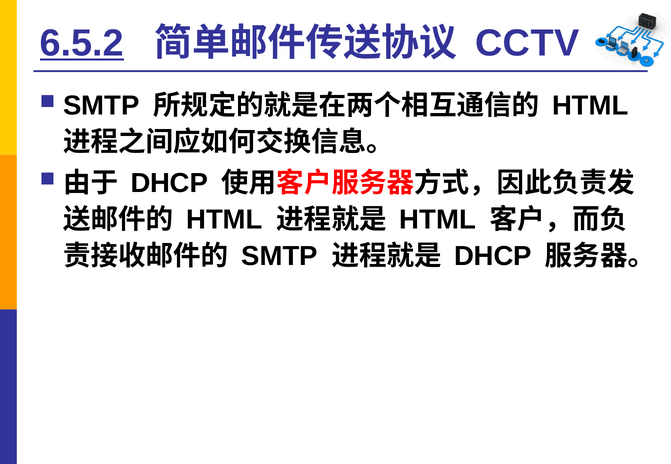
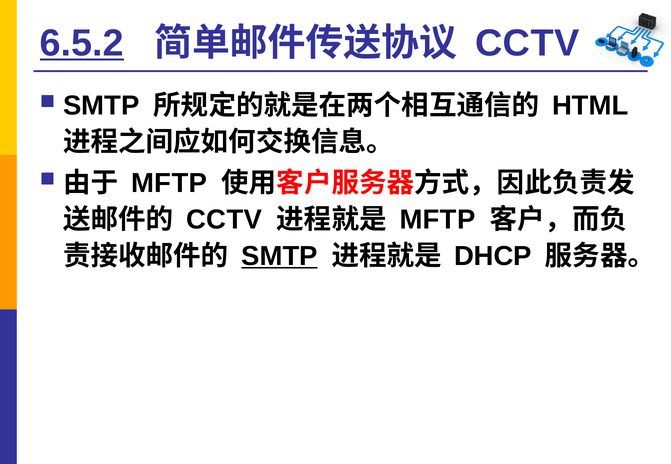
DHCP at (169, 184): DHCP -> MFTP
HTML at (224, 220): HTML -> CCTV
HTML at (438, 220): HTML -> MFTP
SMTP at (279, 256) underline: none -> present
